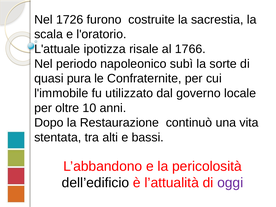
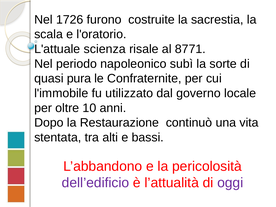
ipotizza: ipotizza -> scienza
1766: 1766 -> 8771
dell’edificio colour: black -> purple
